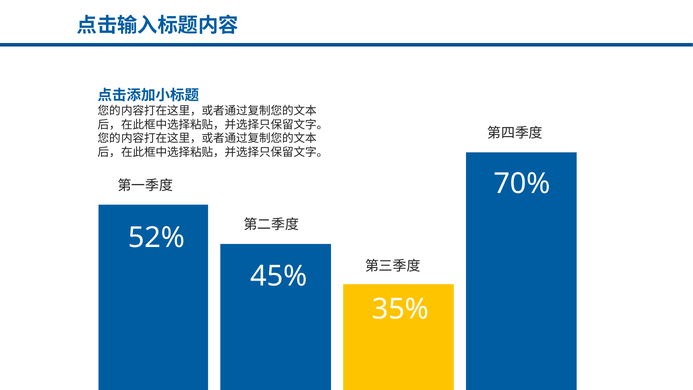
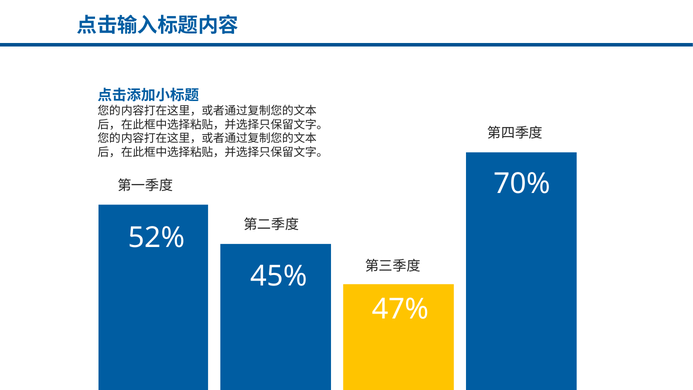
35%: 35% -> 47%
